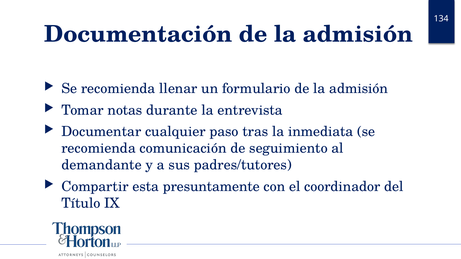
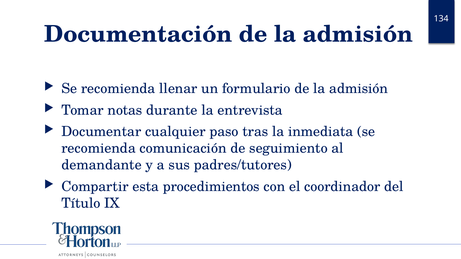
presuntamente: presuntamente -> procedimientos
